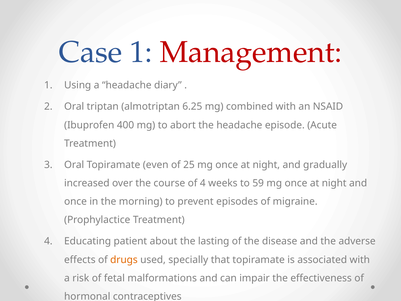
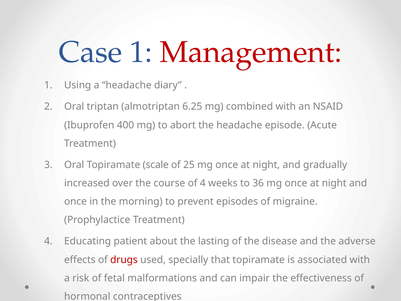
even: even -> scale
59: 59 -> 36
drugs colour: orange -> red
